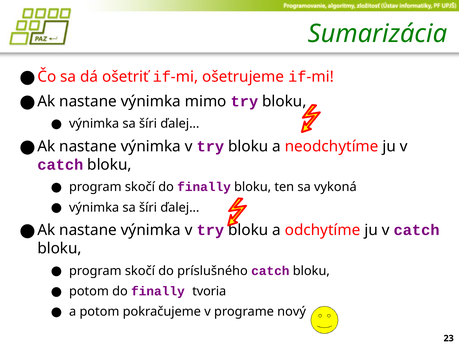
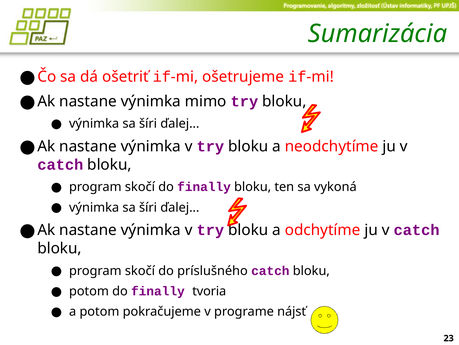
nový: nový -> nájsť
